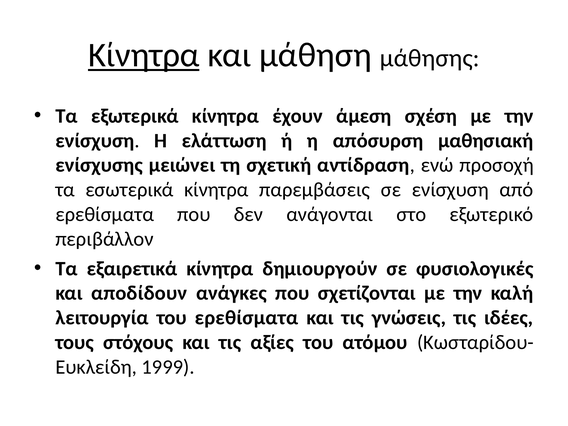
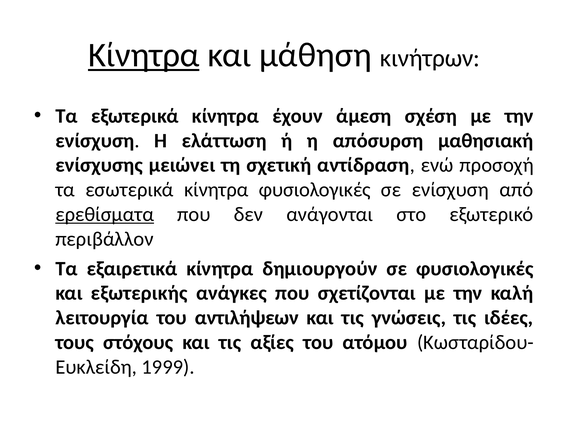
μάθησης: μάθησης -> κινήτρων
κίνητρα παρεμβάσεις: παρεμβάσεις -> φυσιολογικές
ερεθίσματα at (105, 214) underline: none -> present
αποδίδουν: αποδίδουν -> εξωτερικής
του ερεθίσματα: ερεθίσματα -> αντιλήψεων
